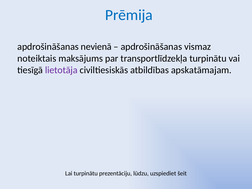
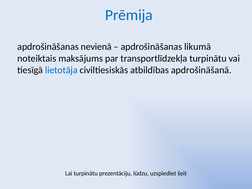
vismaz: vismaz -> likumā
lietotāja colour: purple -> blue
apskatāmajam: apskatāmajam -> apdrošināšanā
